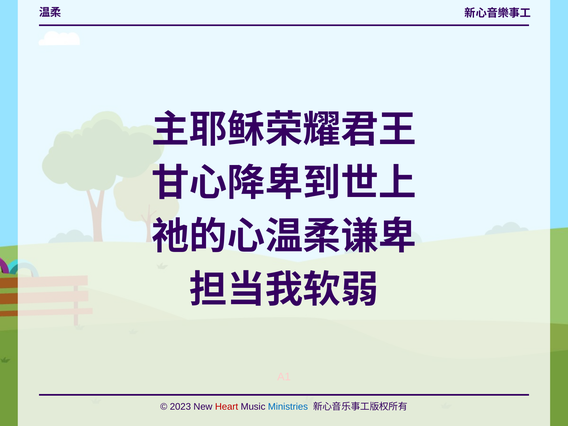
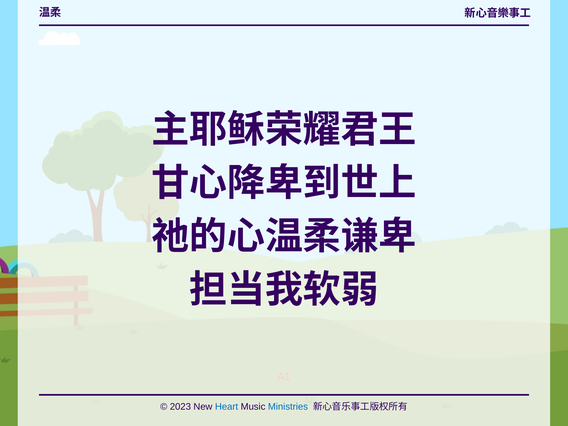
Heart colour: red -> blue
